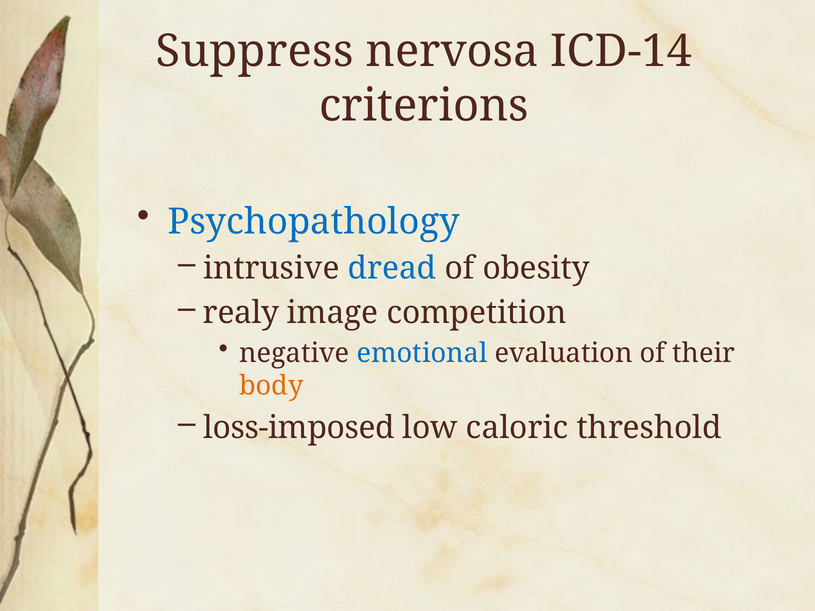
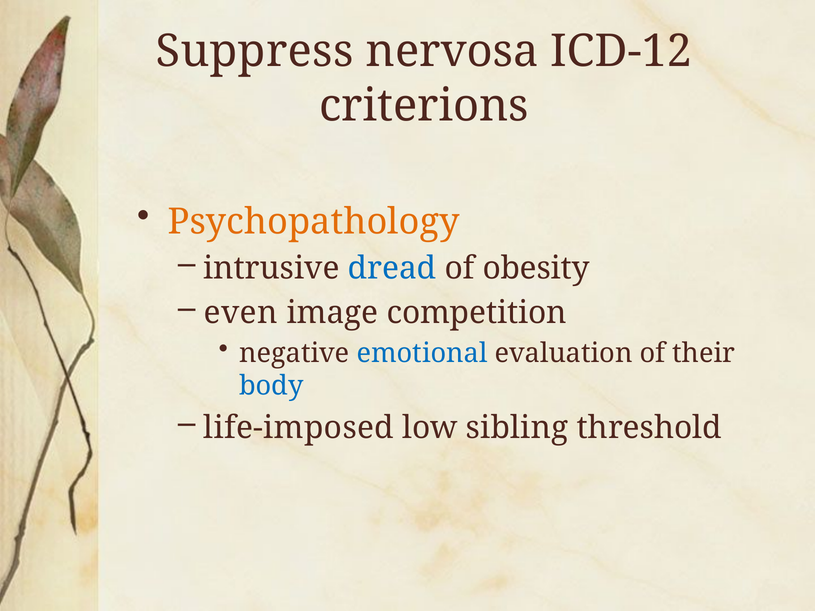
ICD-14: ICD-14 -> ICD-12
Psychopathology colour: blue -> orange
realy: realy -> even
body colour: orange -> blue
loss-imposed: loss-imposed -> life-imposed
caloric: caloric -> sibling
